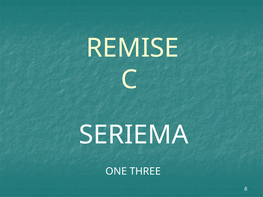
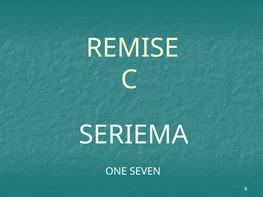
THREE: THREE -> SEVEN
